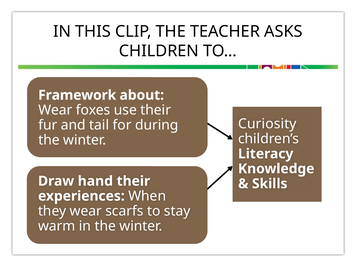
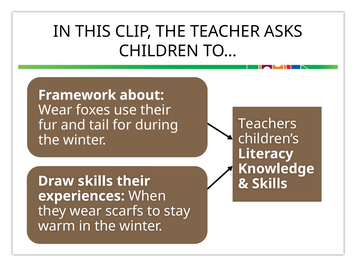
Curiosity: Curiosity -> Teachers
Draw hand: hand -> skills
